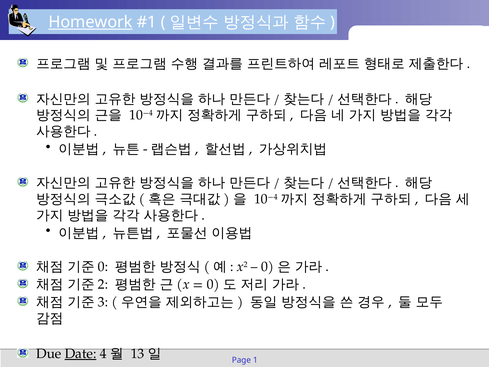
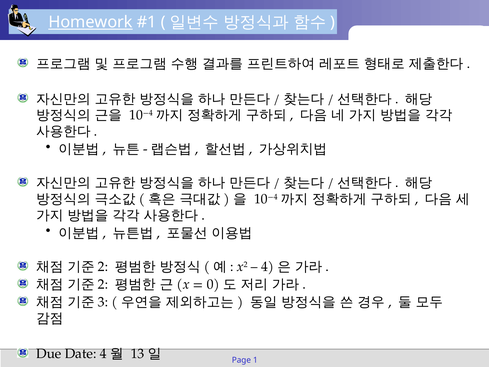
0 at (103, 266): 0 -> 2
0 at (268, 266): 0 -> 4
Date underline: present -> none
